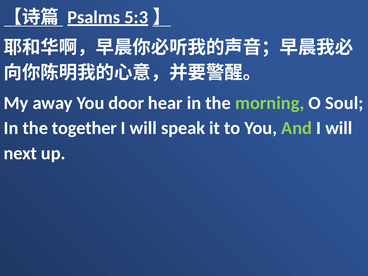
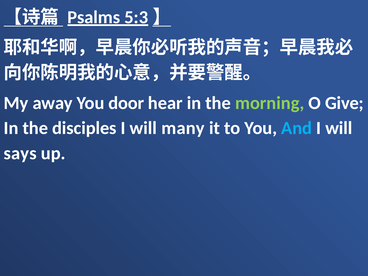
Soul: Soul -> Give
together: together -> disciples
speak: speak -> many
And colour: light green -> light blue
next: next -> says
